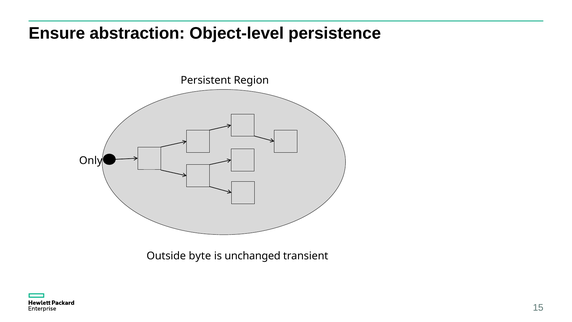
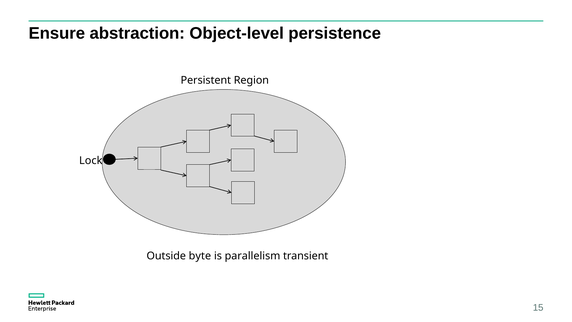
Only: Only -> Lock
unchanged: unchanged -> parallelism
